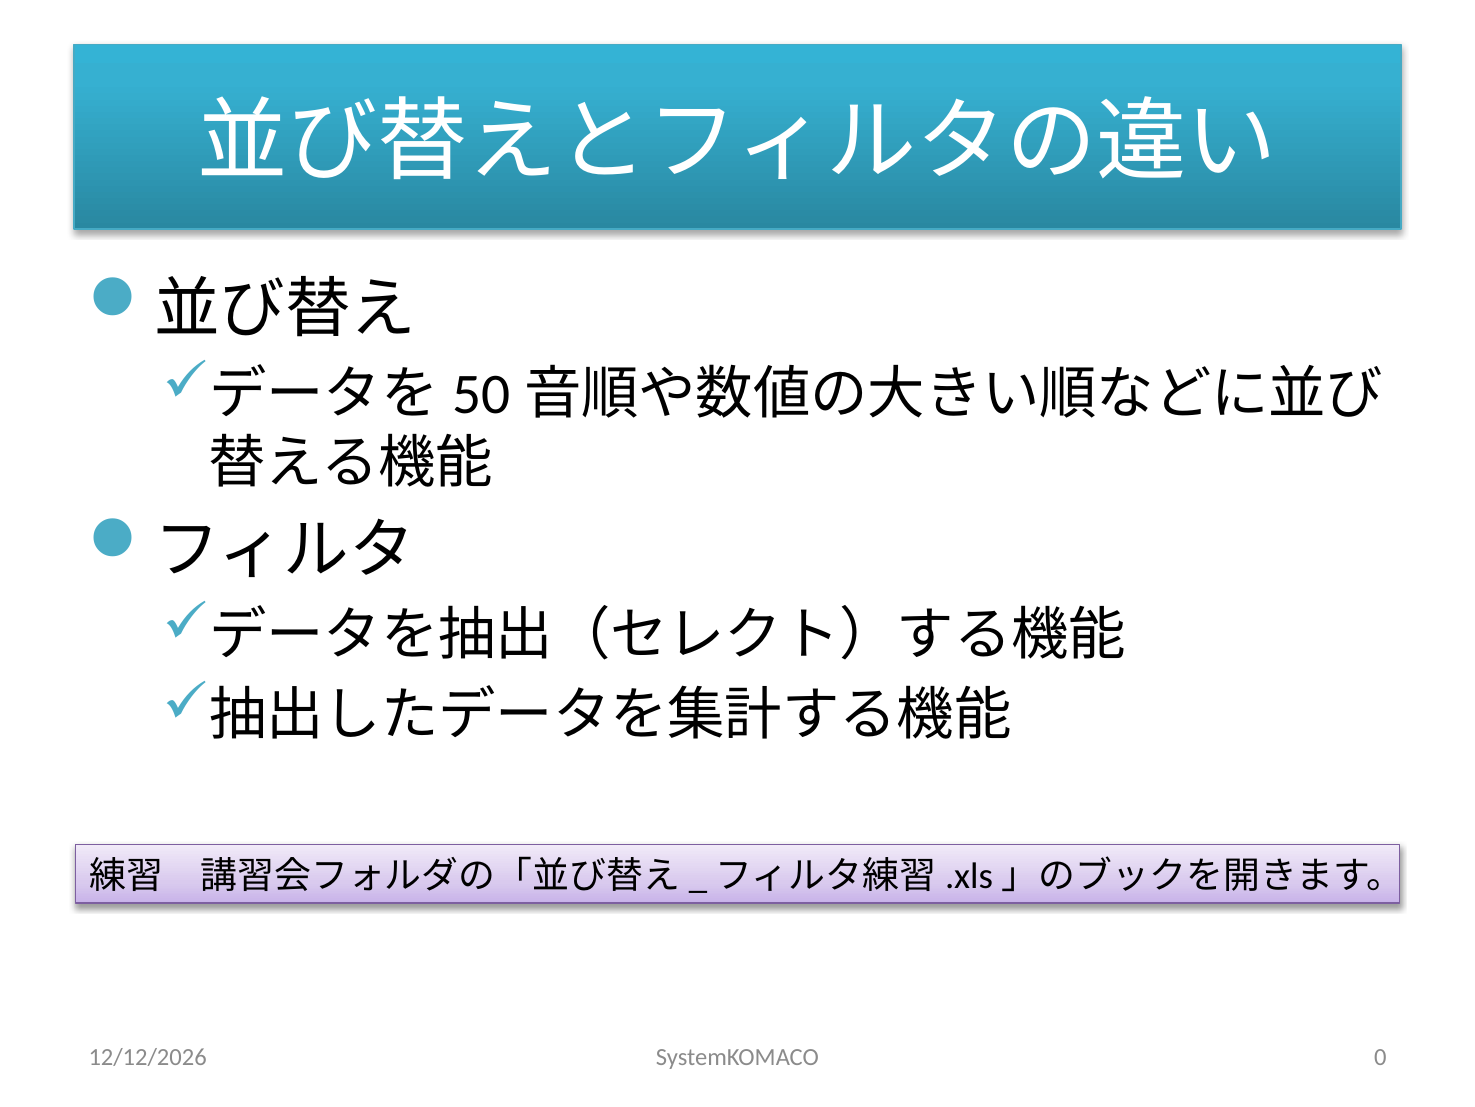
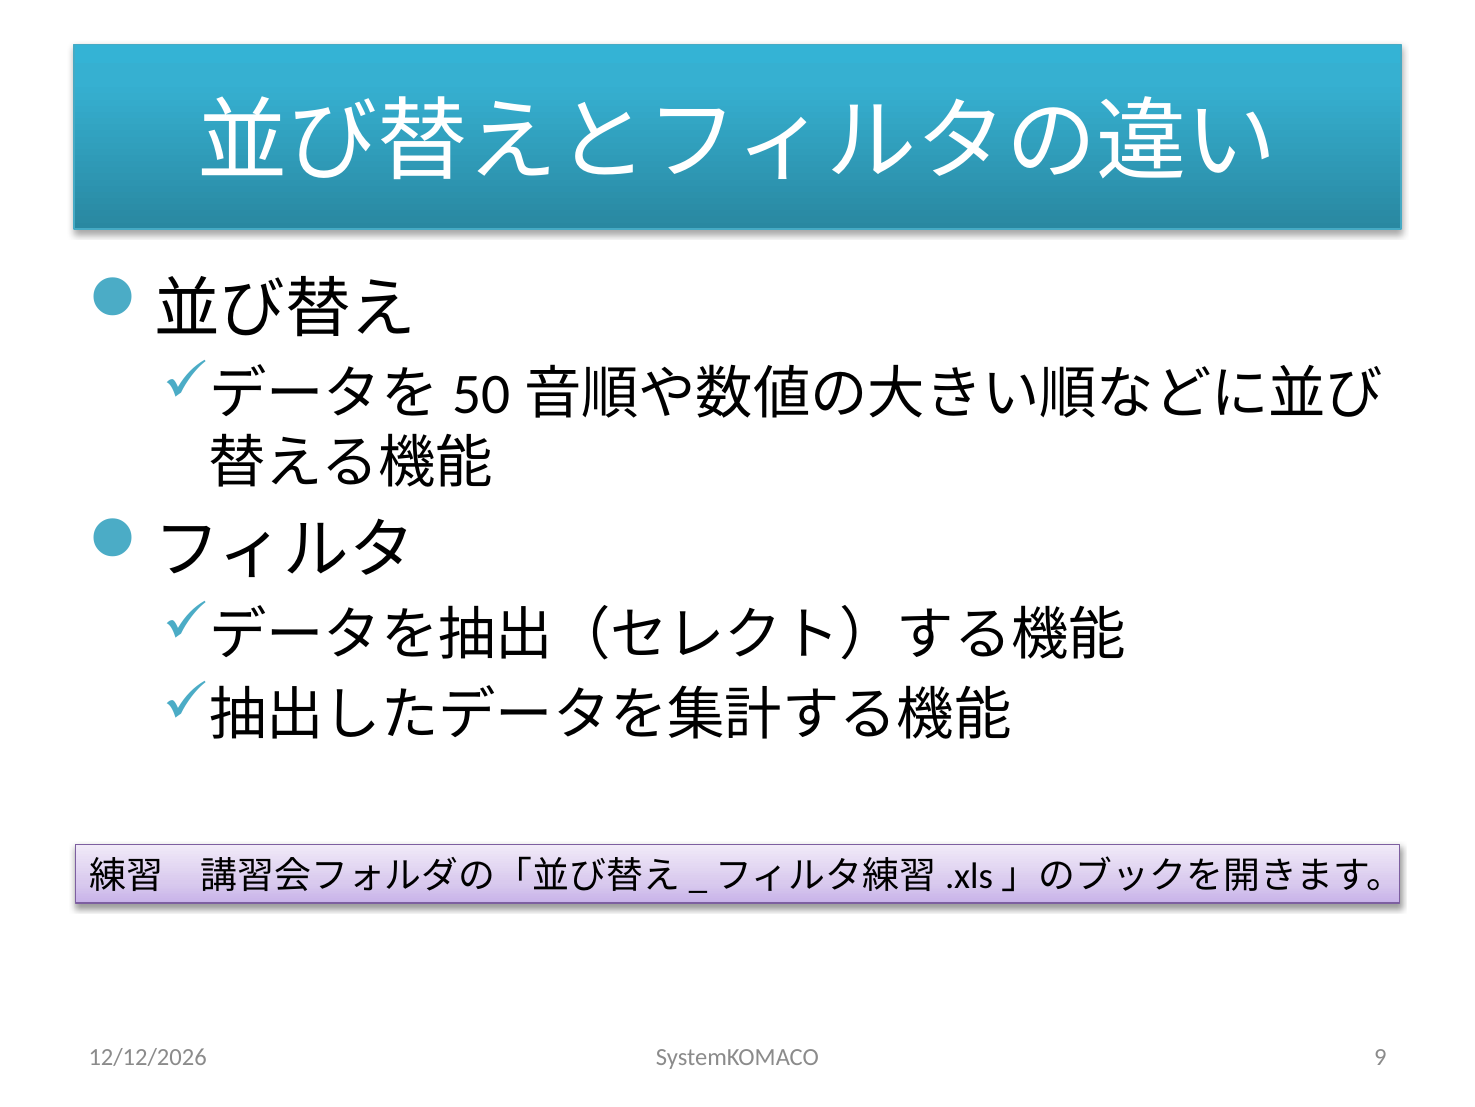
0: 0 -> 9
